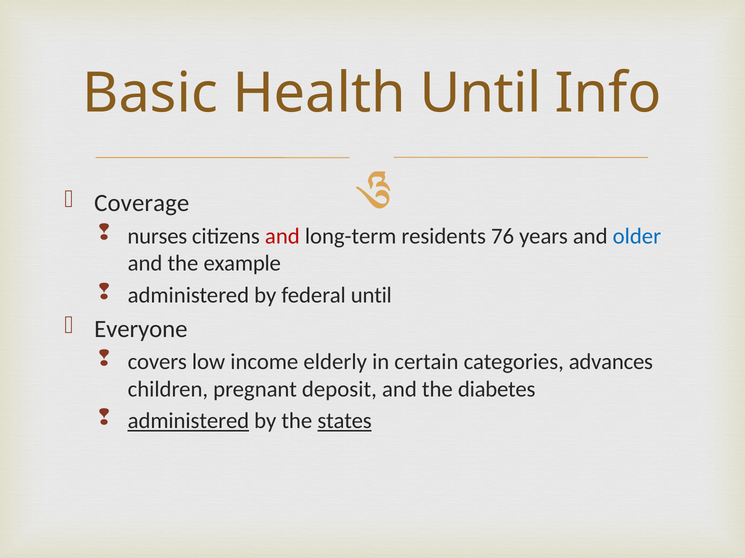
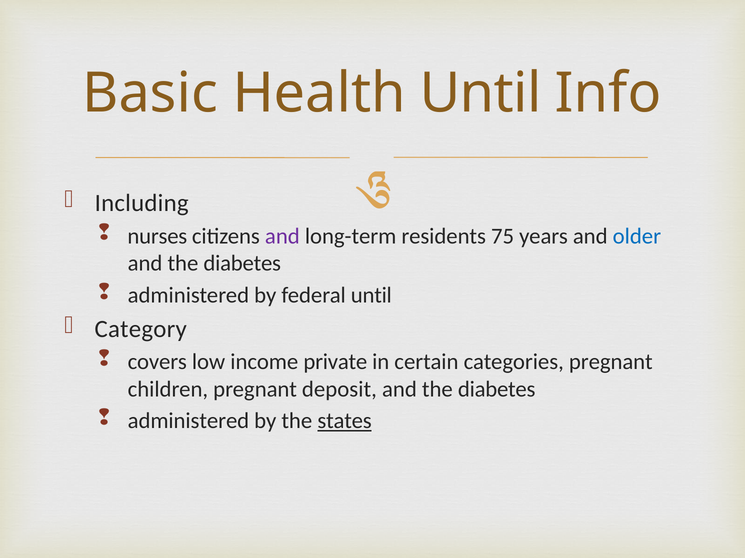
Coverage: Coverage -> Including
and at (282, 236) colour: red -> purple
76: 76 -> 75
example at (242, 264): example -> diabetes
Everyone: Everyone -> Category
elderly: elderly -> private
categories advances: advances -> pregnant
administered at (188, 421) underline: present -> none
